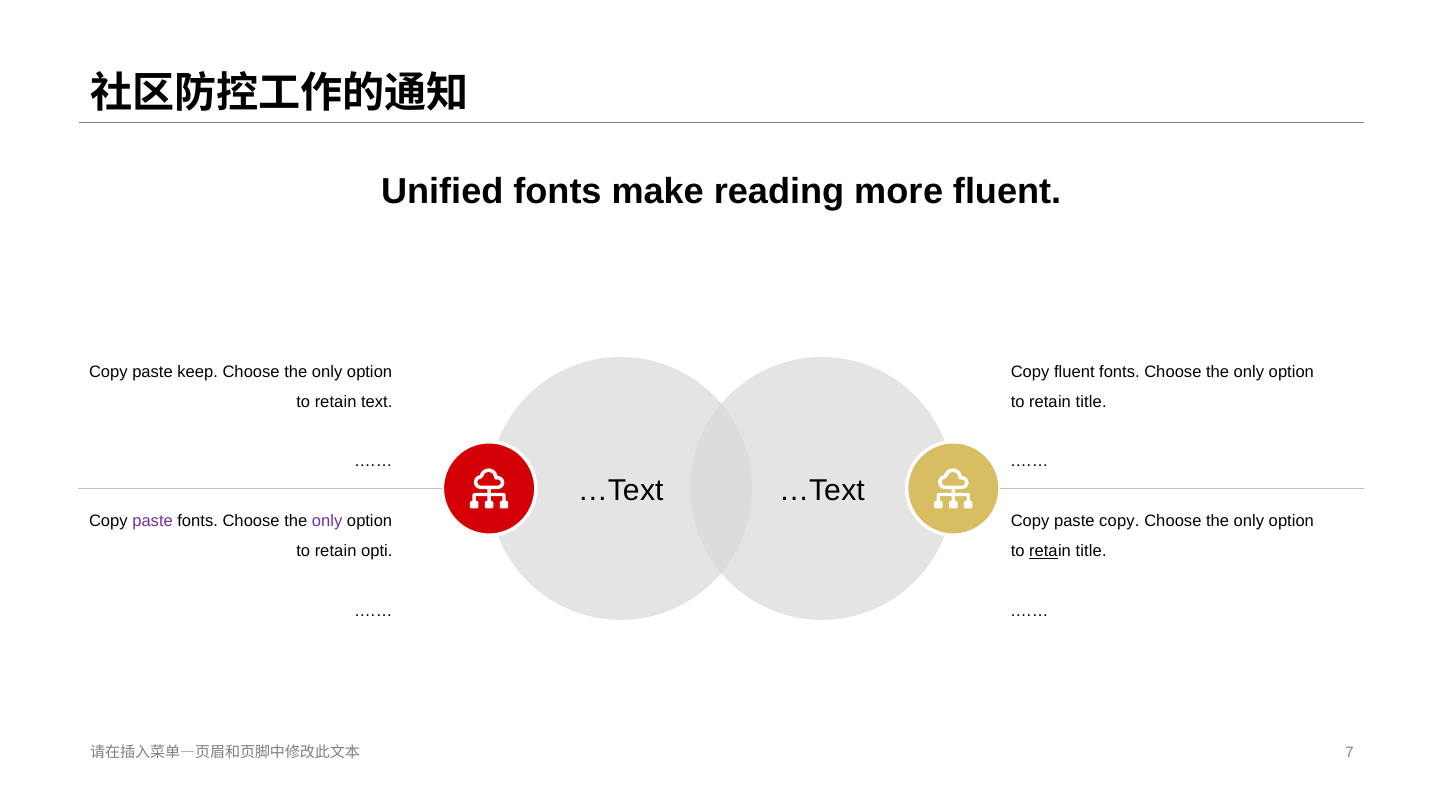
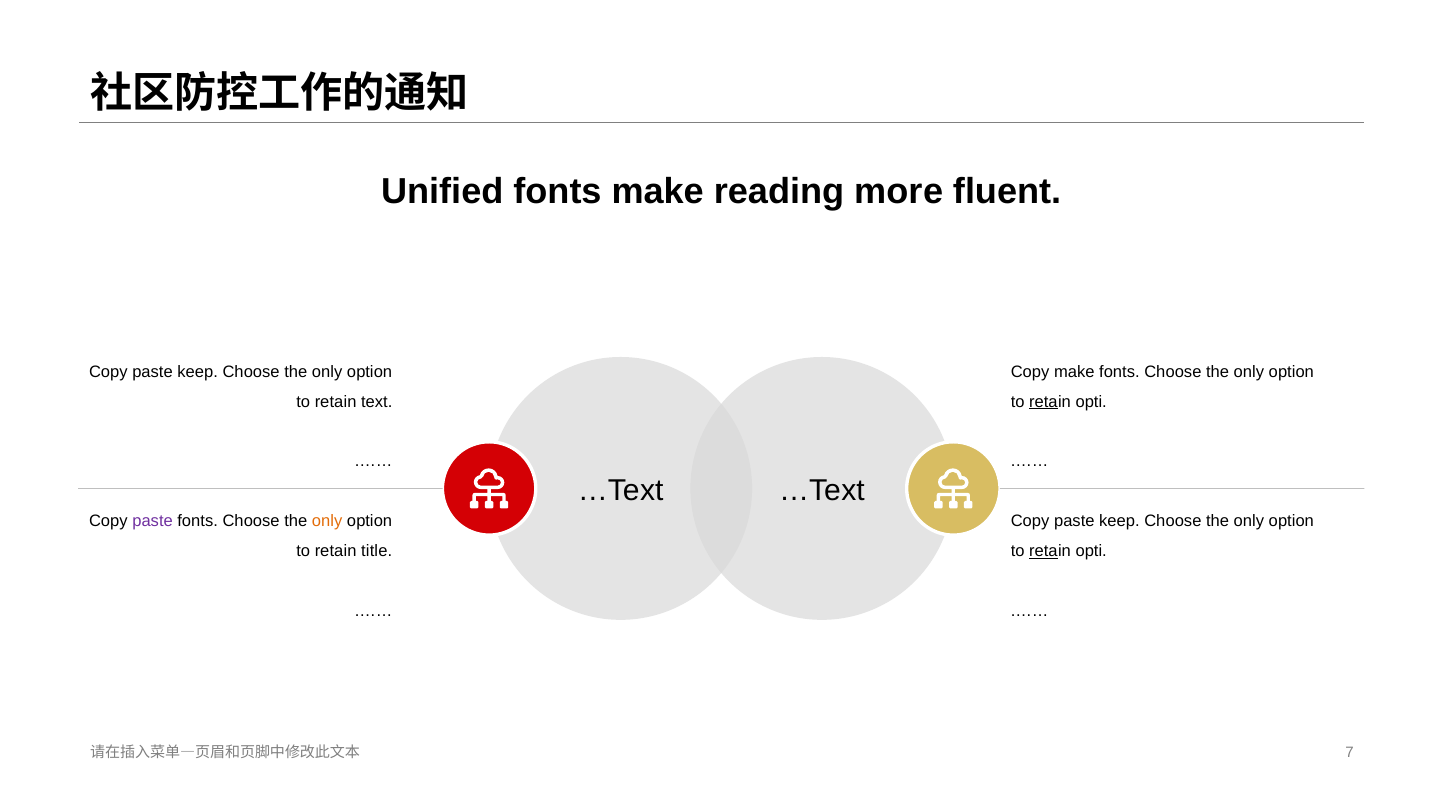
Copy fluent: fluent -> make
reta at (1043, 402) underline: none -> present
title at (1091, 402): title -> opti
only at (327, 521) colour: purple -> orange
copy at (1119, 521): copy -> keep
opti: opti -> title
title at (1091, 551): title -> opti
